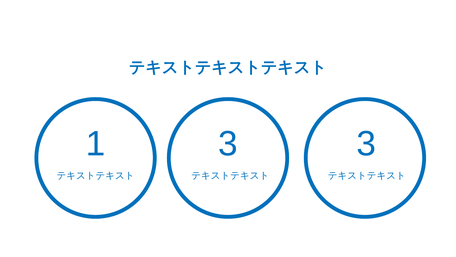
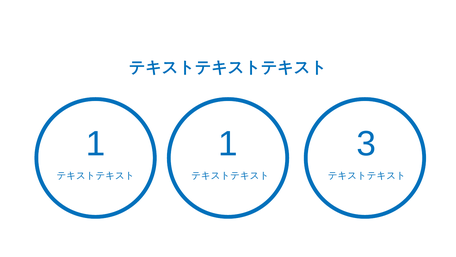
1 3: 3 -> 1
